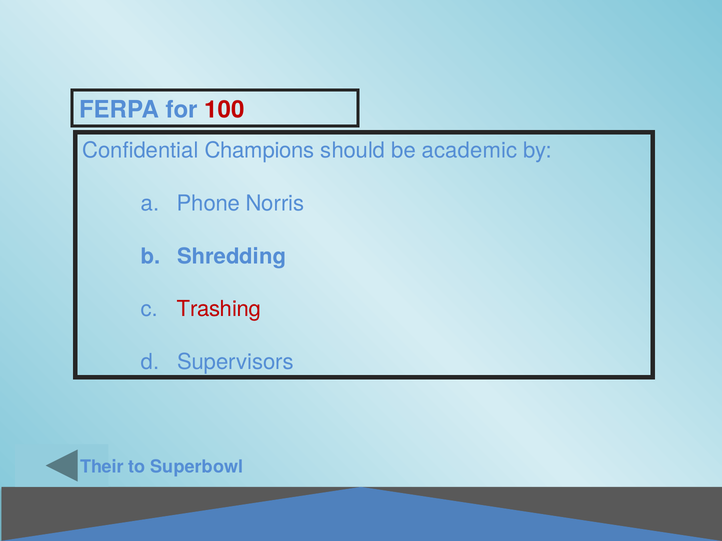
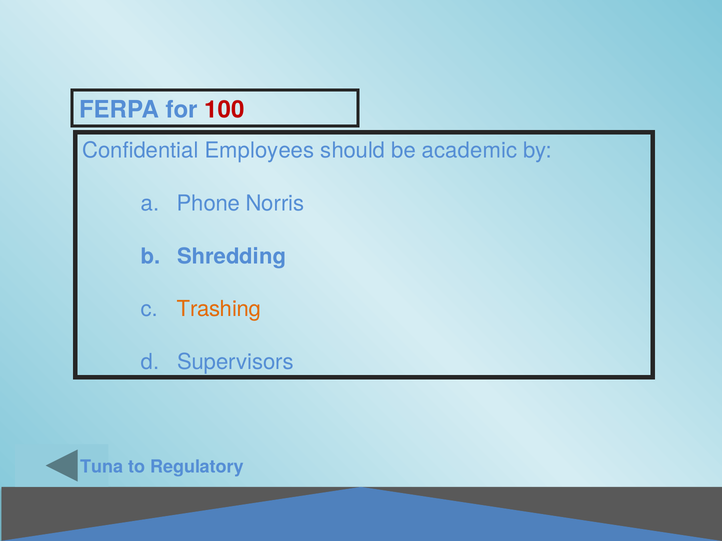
Champions: Champions -> Employees
Trashing colour: red -> orange
Their: Their -> Tuna
Superbowl: Superbowl -> Regulatory
